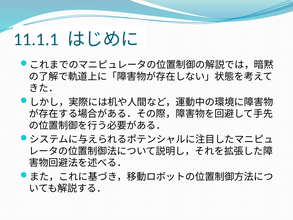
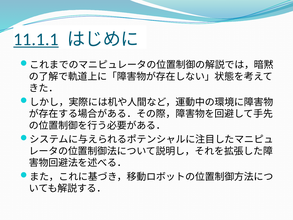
11.1.1 underline: none -> present
